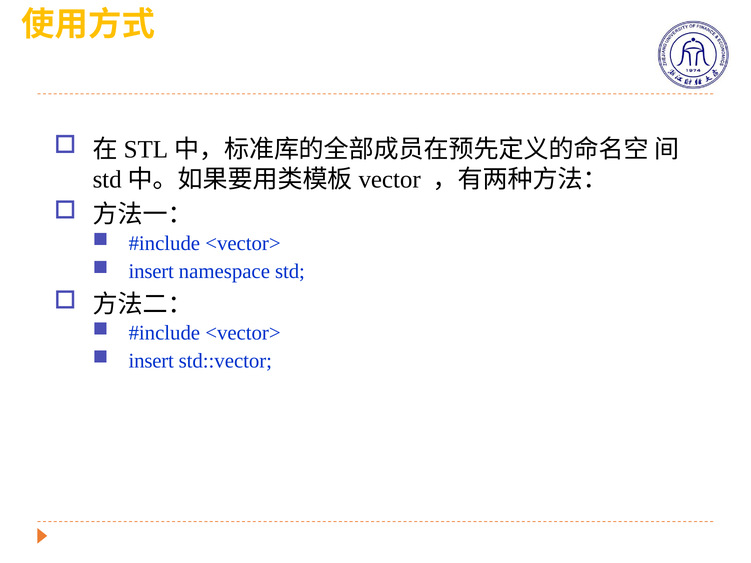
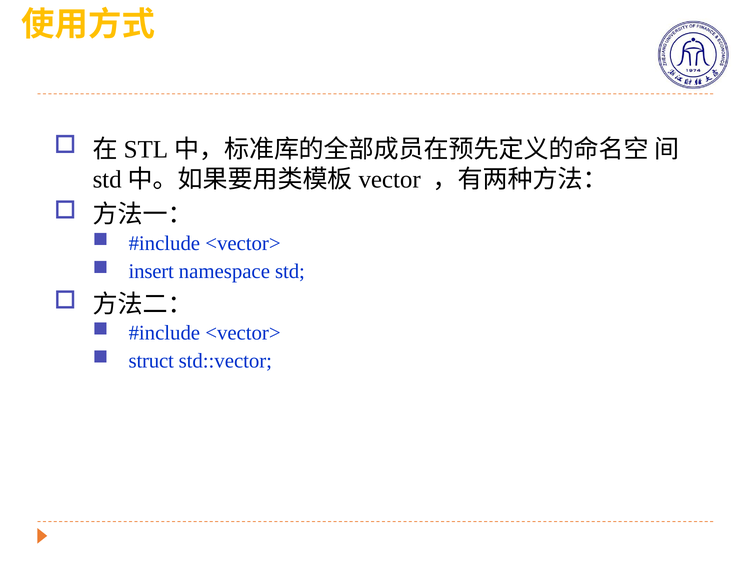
insert at (151, 361): insert -> struct
